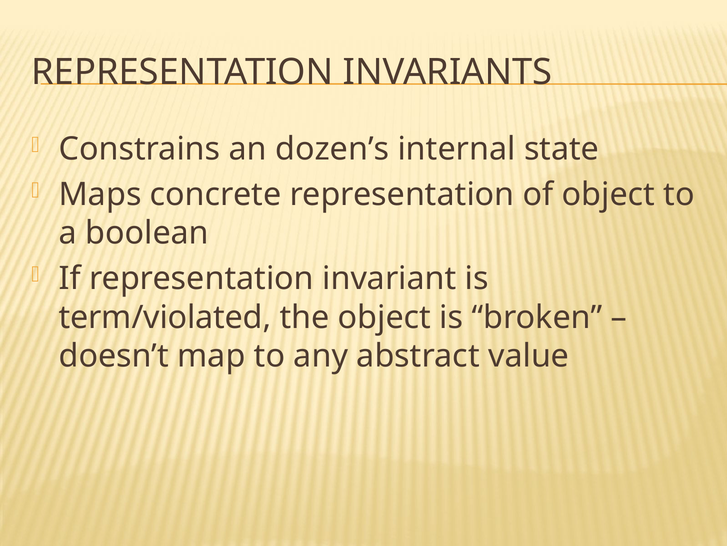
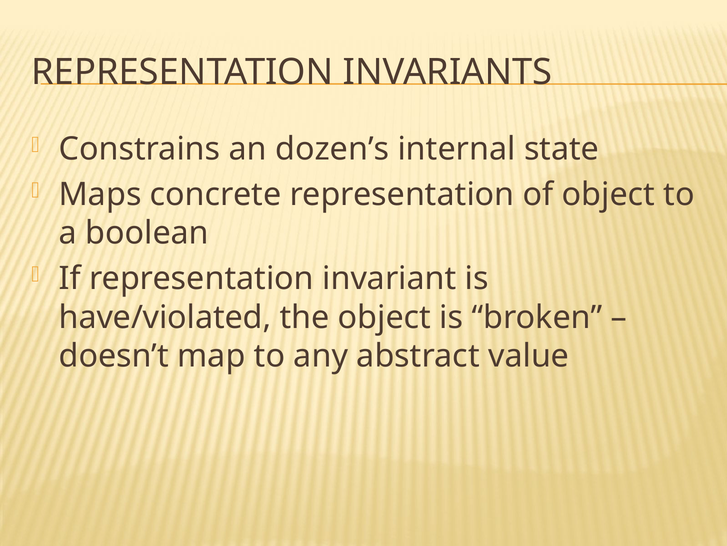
term/violated: term/violated -> have/violated
